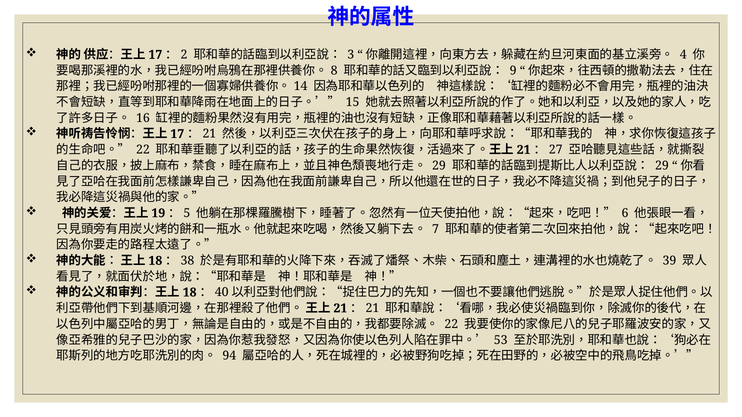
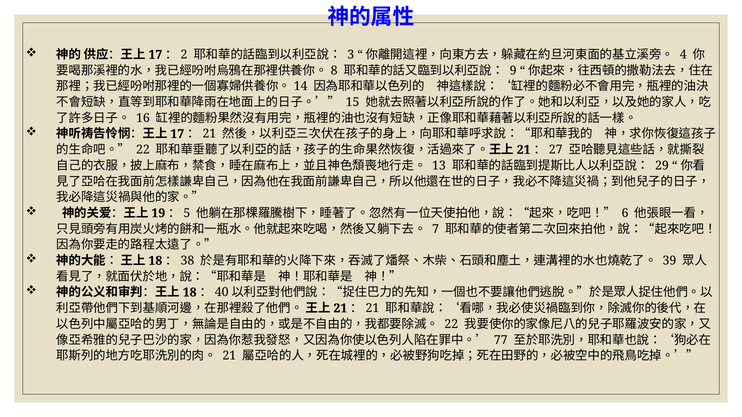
29 at (439, 166): 29 -> 13
53: 53 -> 77
94: 94 -> 21
